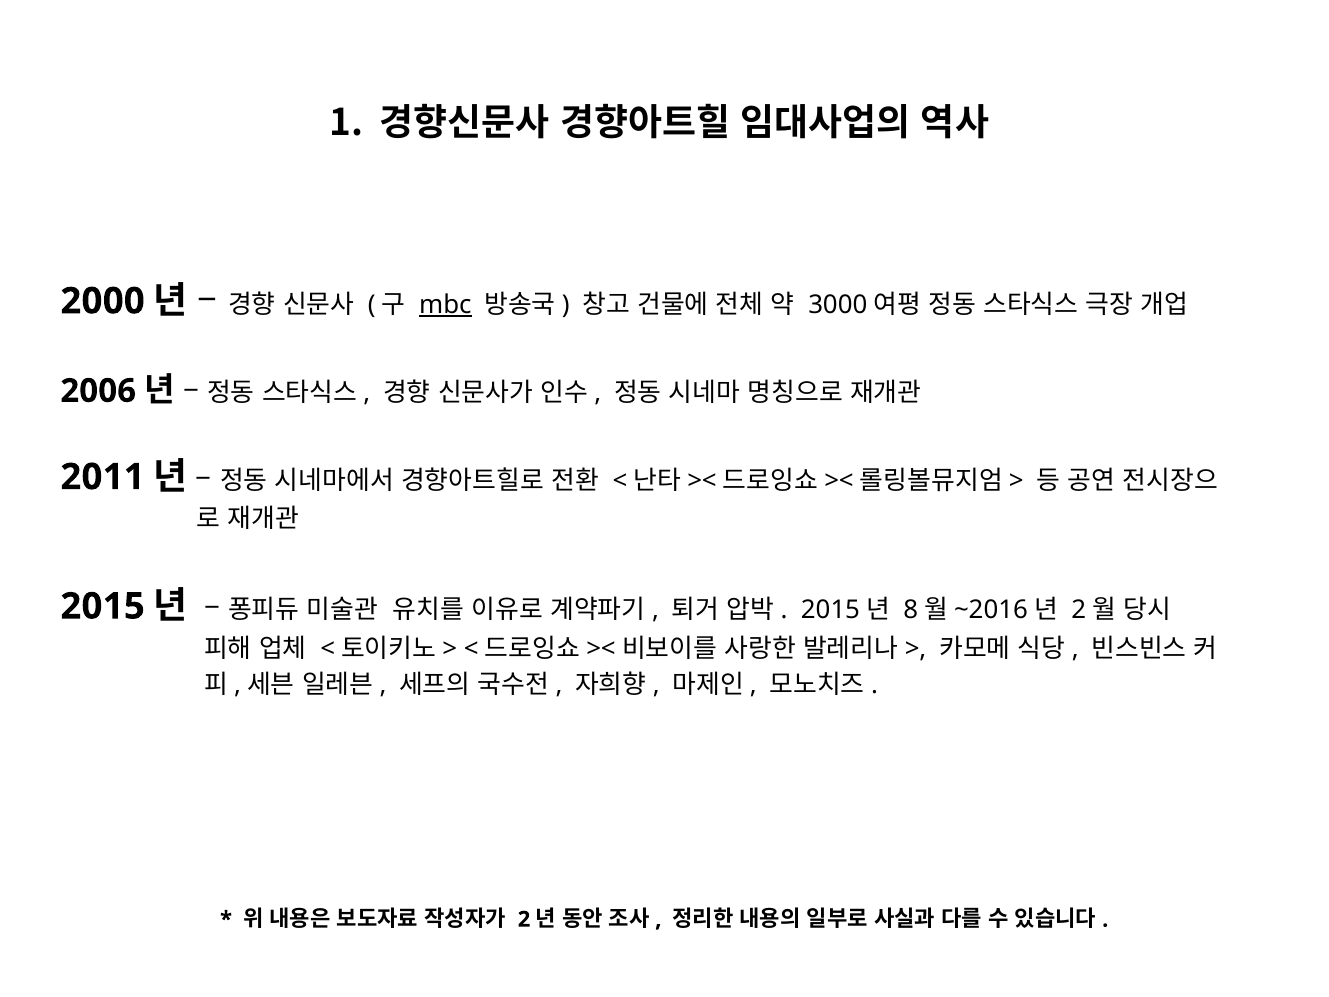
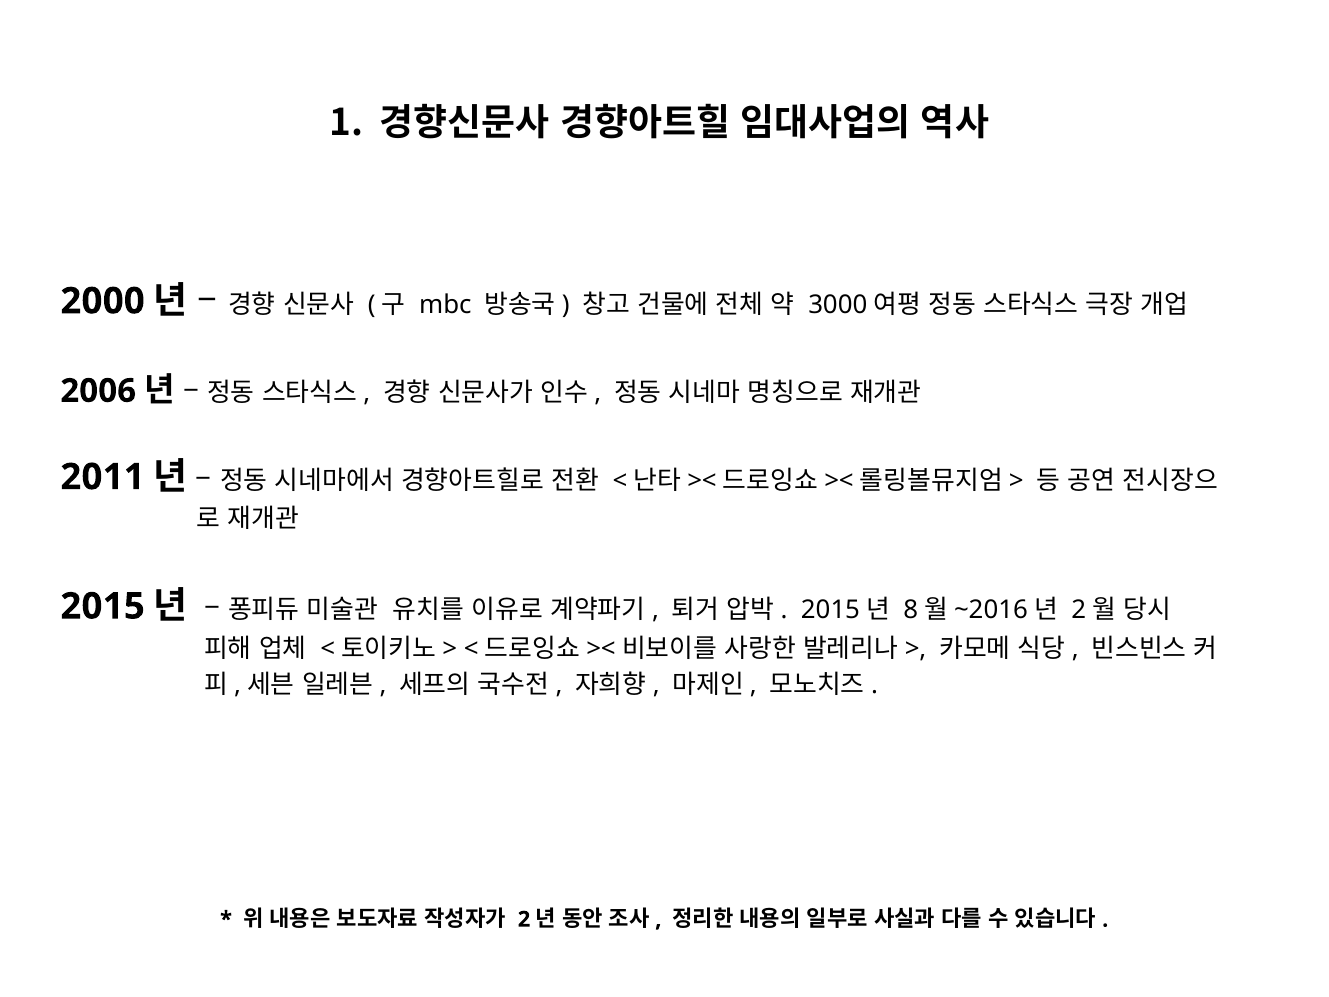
mbc underline: present -> none
